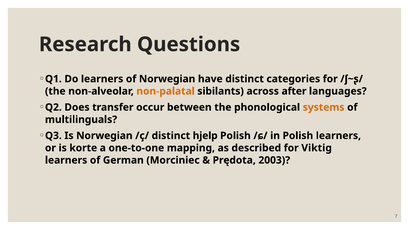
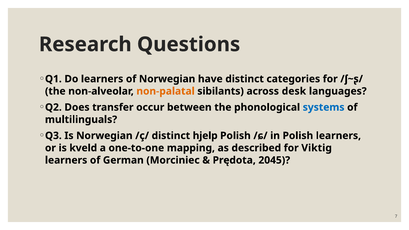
after: after -> desk
systems colour: orange -> blue
korte: korte -> kveld
2003: 2003 -> 2045
